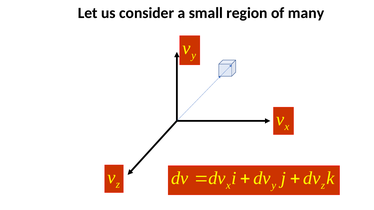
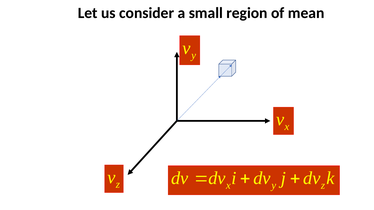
many: many -> mean
